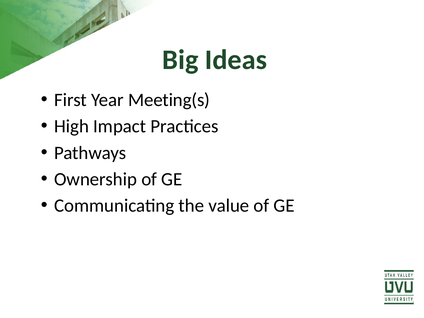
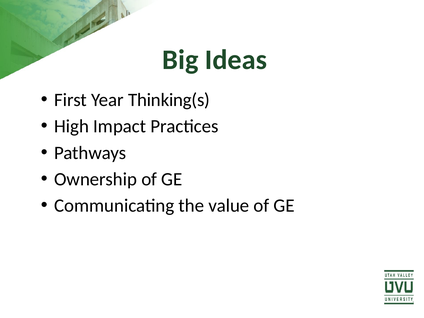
Meeting(s: Meeting(s -> Thinking(s
